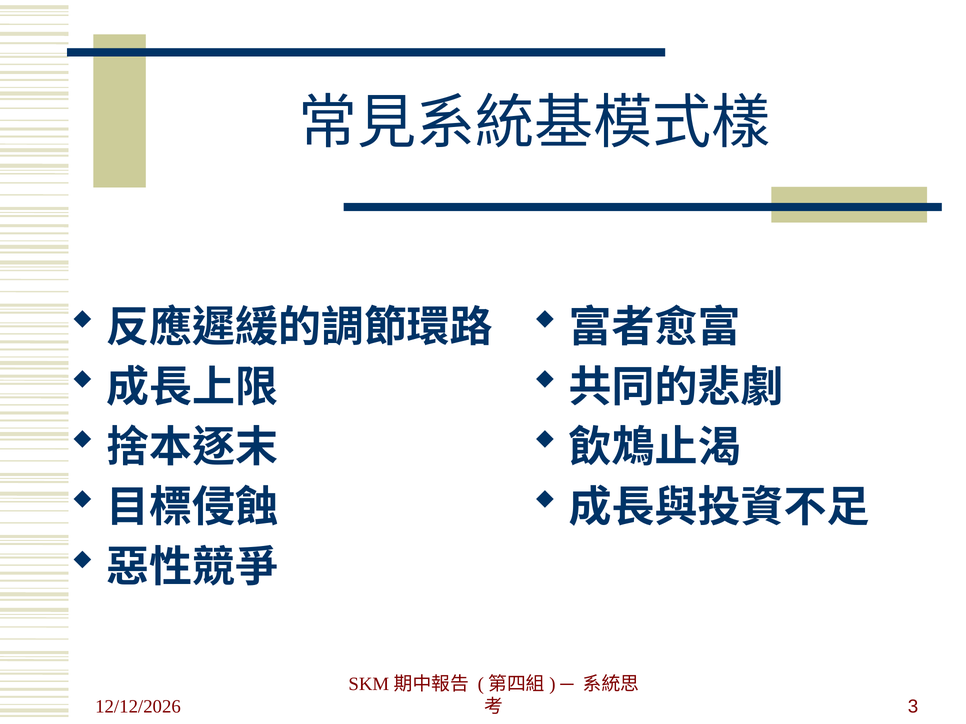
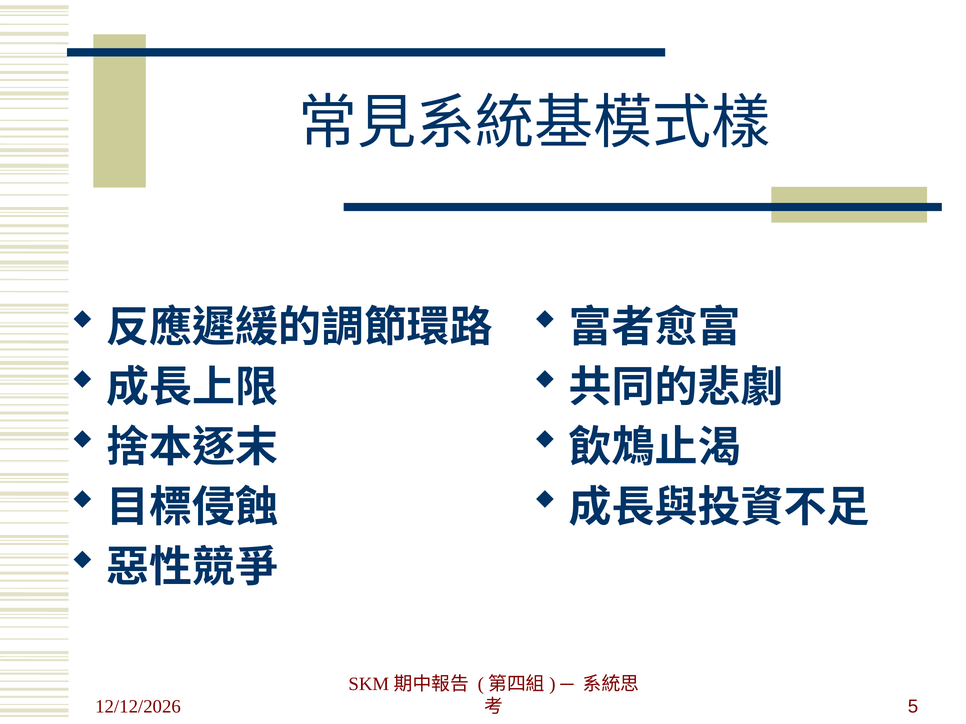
3: 3 -> 5
